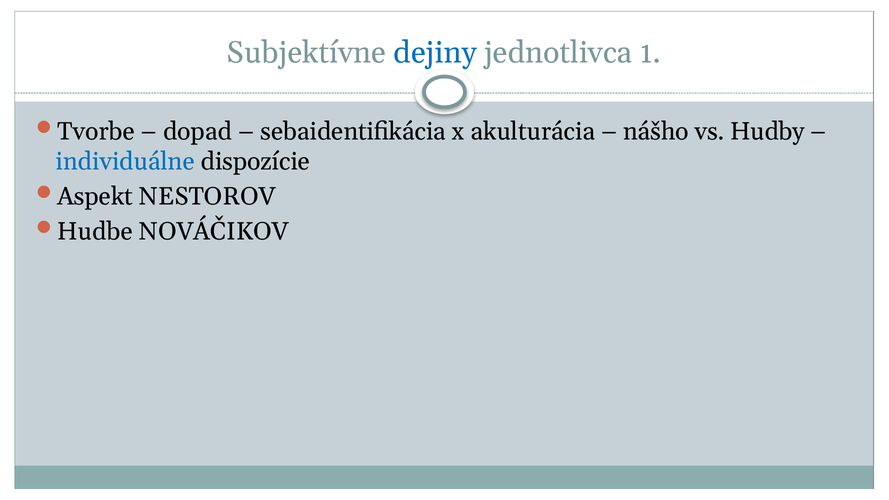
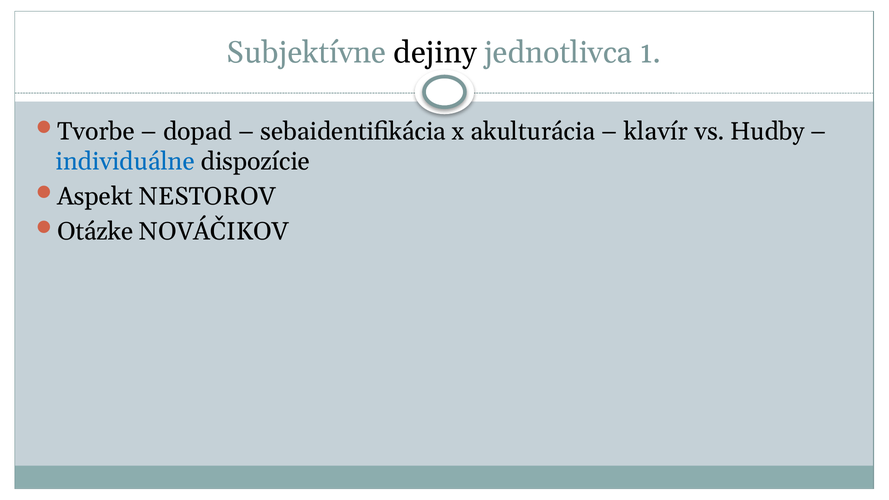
dejiny colour: blue -> black
nášho: nášho -> klavír
Hudbe: Hudbe -> Otázke
